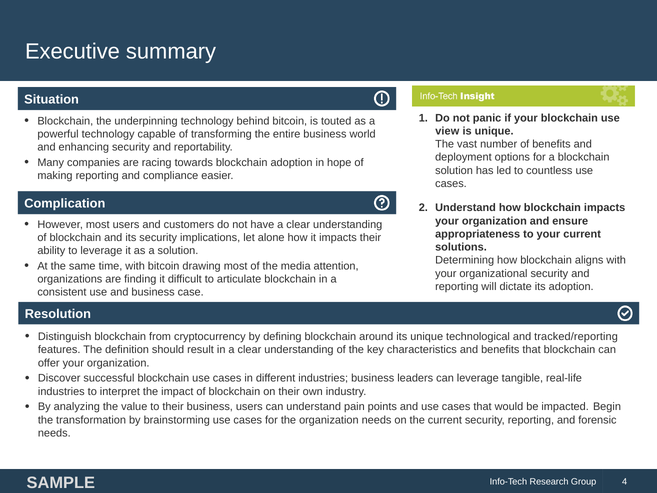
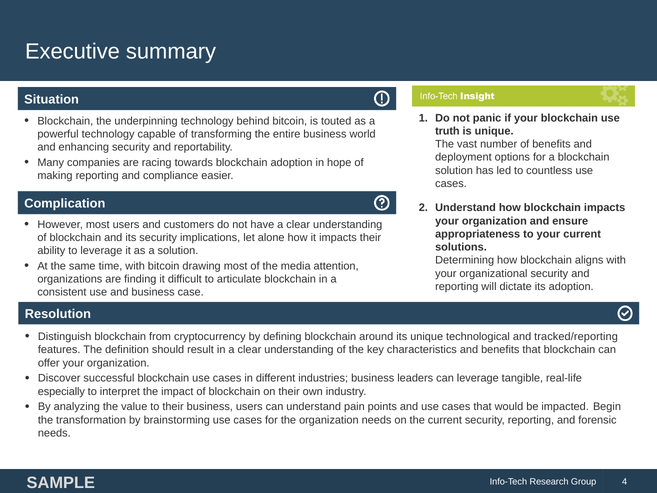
view: view -> truth
industries at (61, 391): industries -> especially
